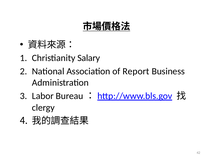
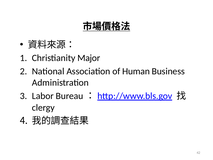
Salary: Salary -> Major
Report: Report -> Human
